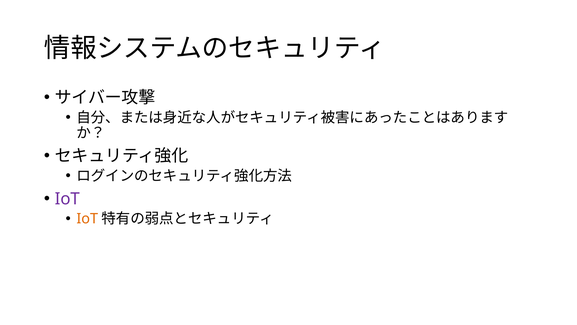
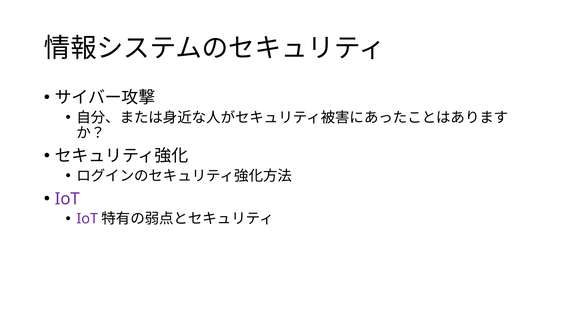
IoT at (87, 219) colour: orange -> purple
